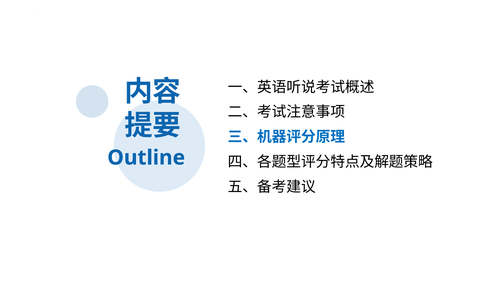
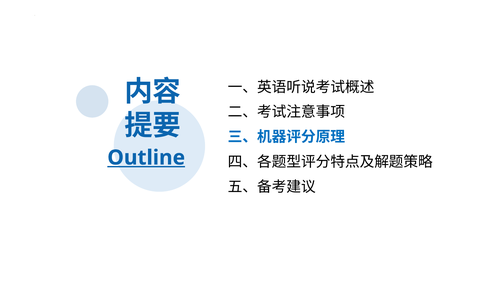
Outline underline: none -> present
